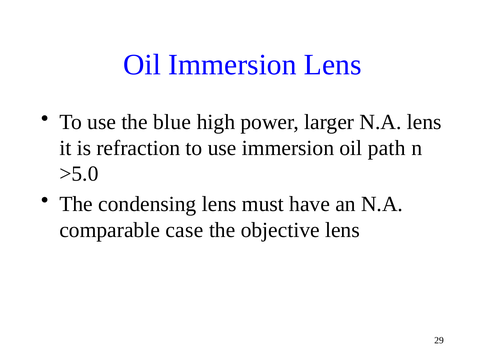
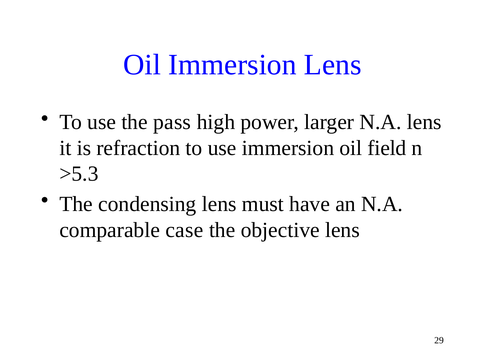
blue: blue -> pass
path: path -> field
>5.0: >5.0 -> >5.3
